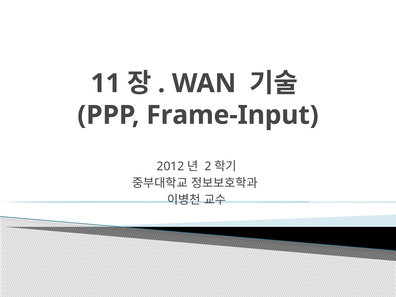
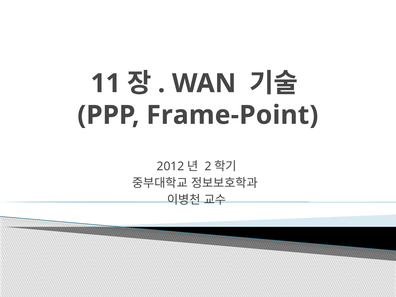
Frame-Input: Frame-Input -> Frame-Point
